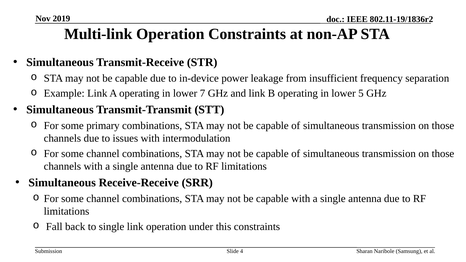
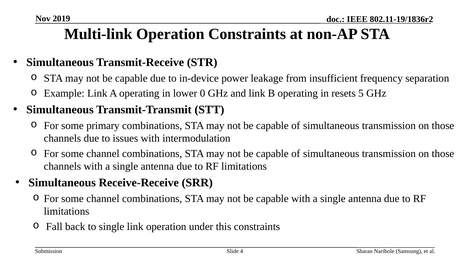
7: 7 -> 0
B operating in lower: lower -> resets
